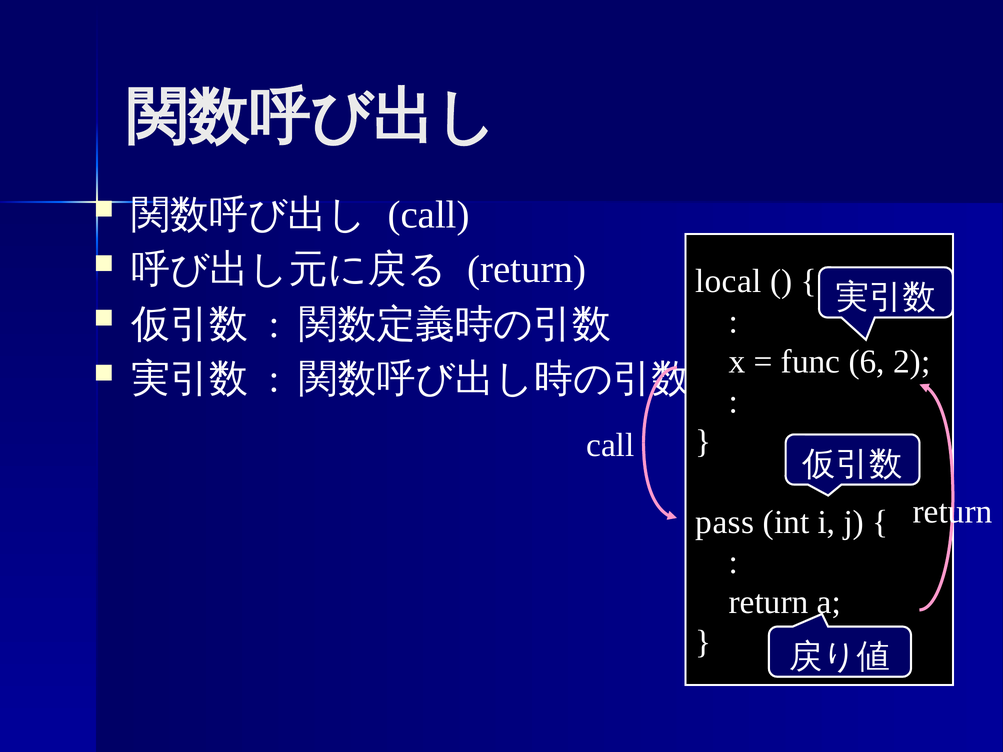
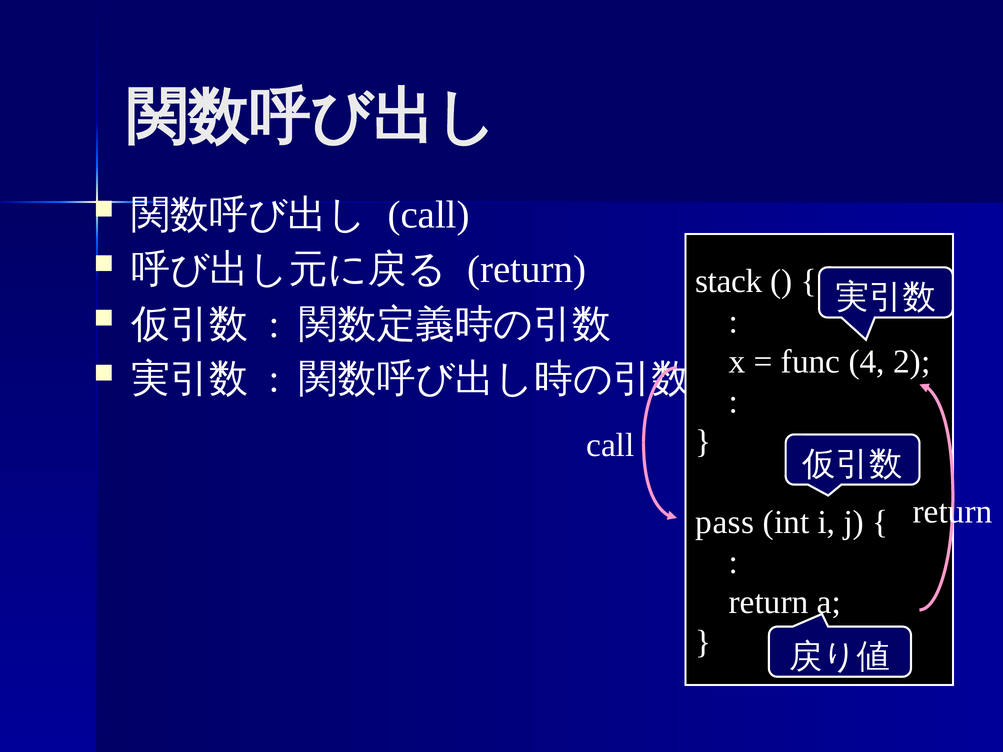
local: local -> stack
6: 6 -> 4
